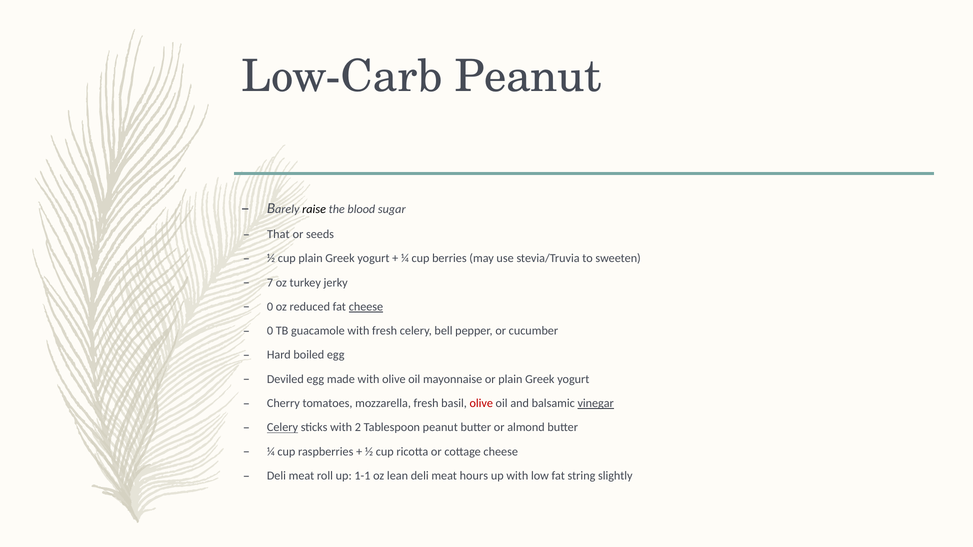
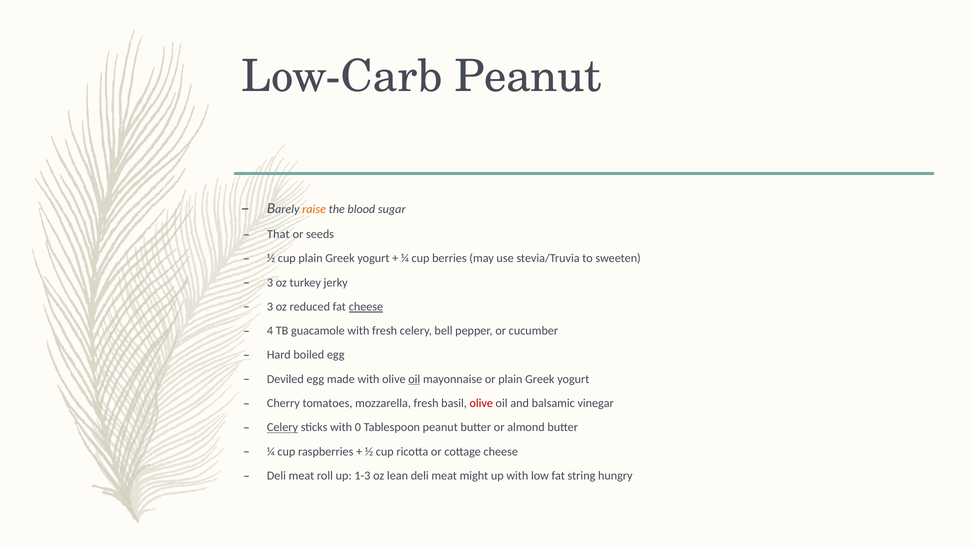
raise colour: black -> orange
7 at (270, 283): 7 -> 3
0 at (270, 307): 0 -> 3
0 at (270, 331): 0 -> 4
oil at (414, 379) underline: none -> present
vinegar underline: present -> none
2: 2 -> 0
1-1: 1-1 -> 1-3
hours: hours -> might
slightly: slightly -> hungry
